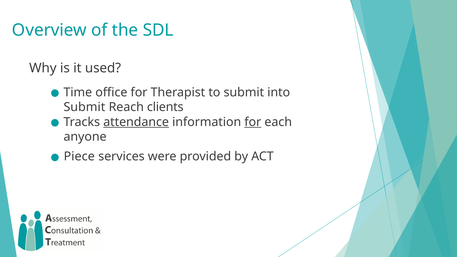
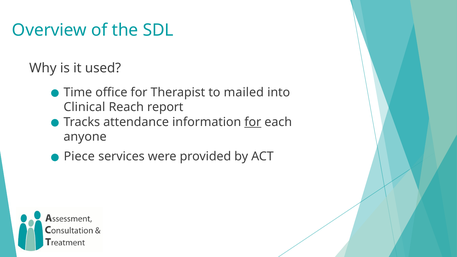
to submit: submit -> mailed
Submit at (84, 107): Submit -> Clinical
clients: clients -> report
attendance underline: present -> none
